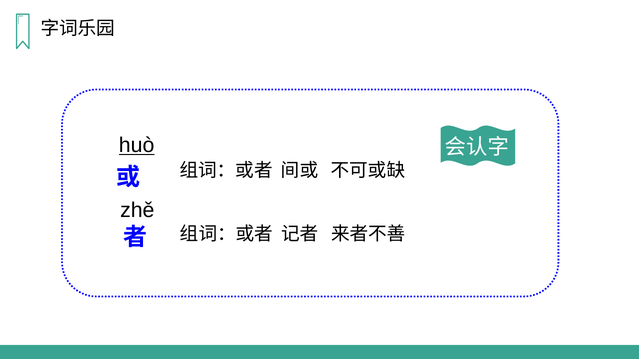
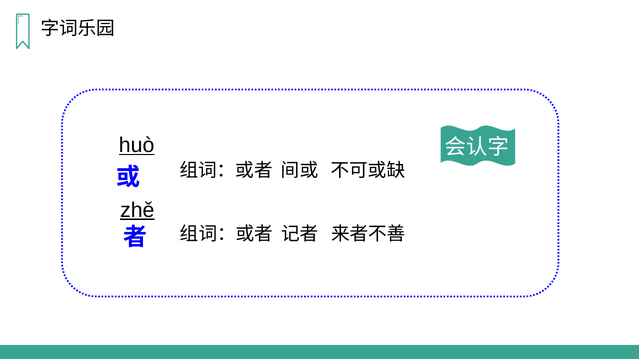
zhě underline: none -> present
